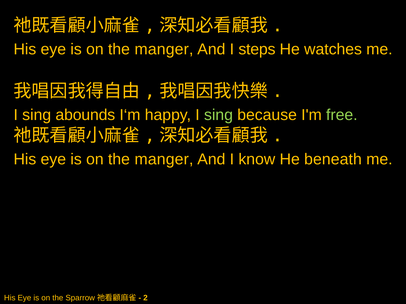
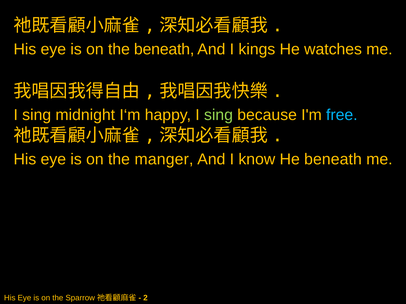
manger at (164, 49): manger -> beneath
steps: steps -> kings
abounds: abounds -> midnight
free colour: light green -> light blue
